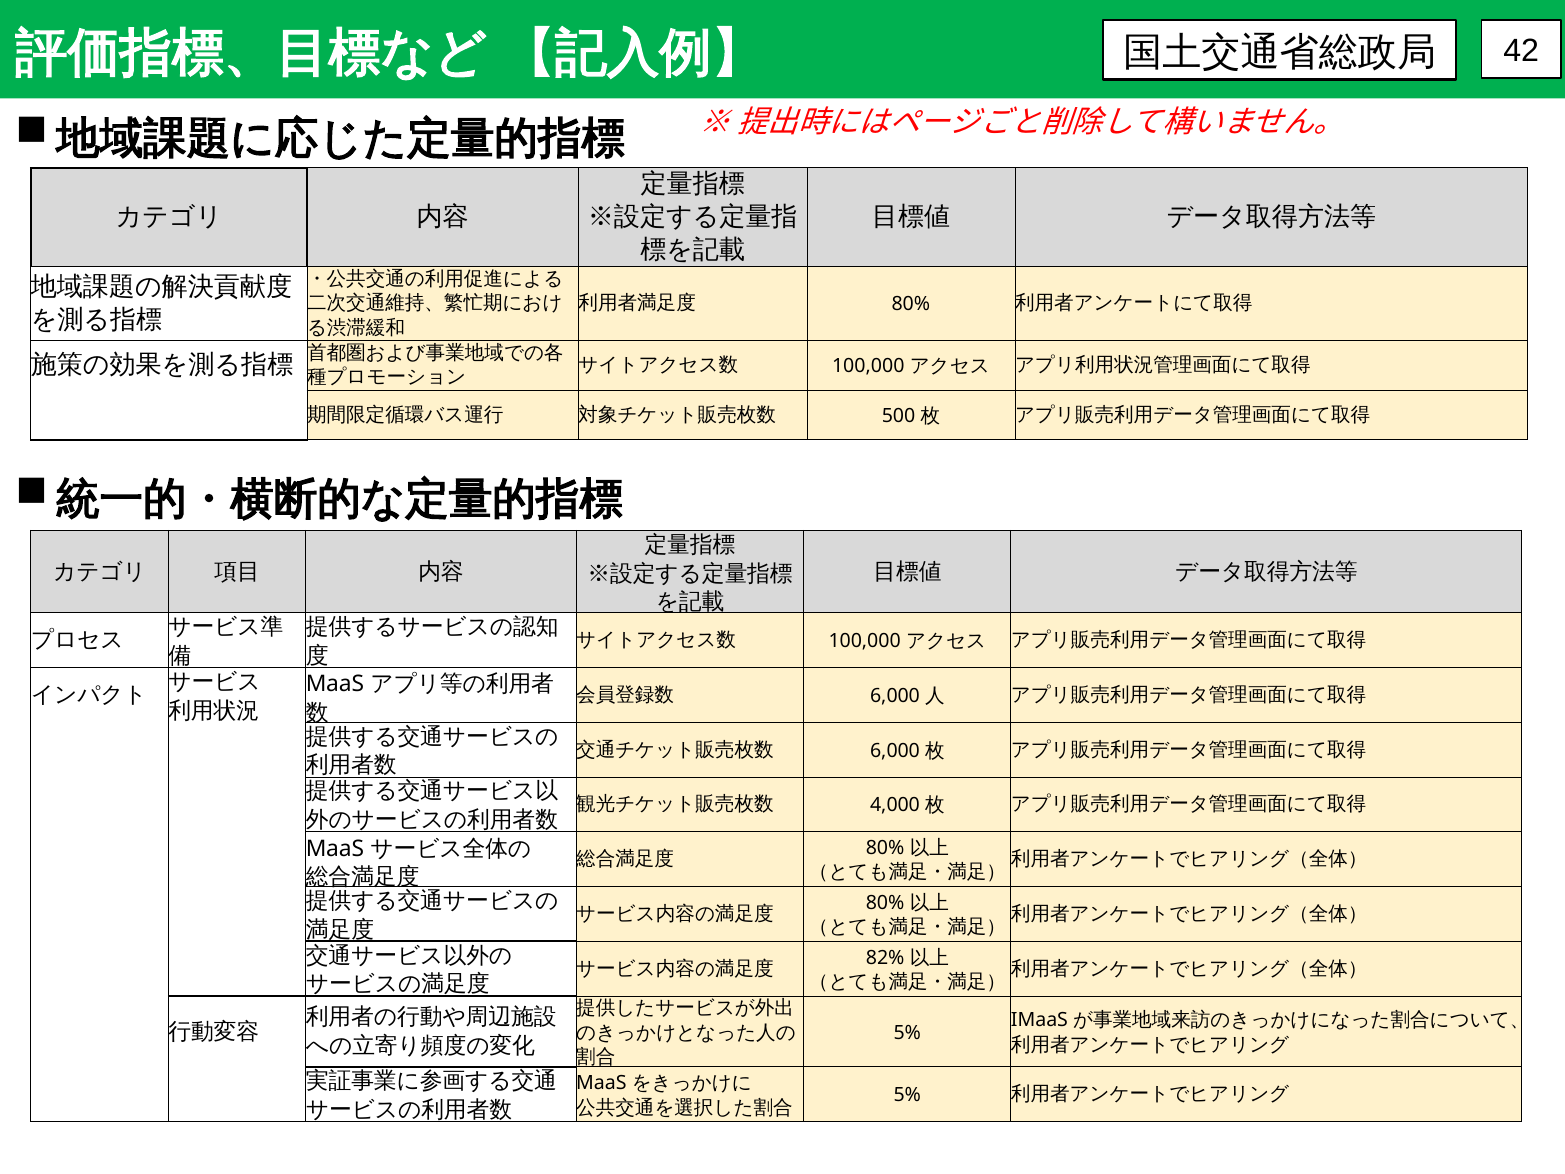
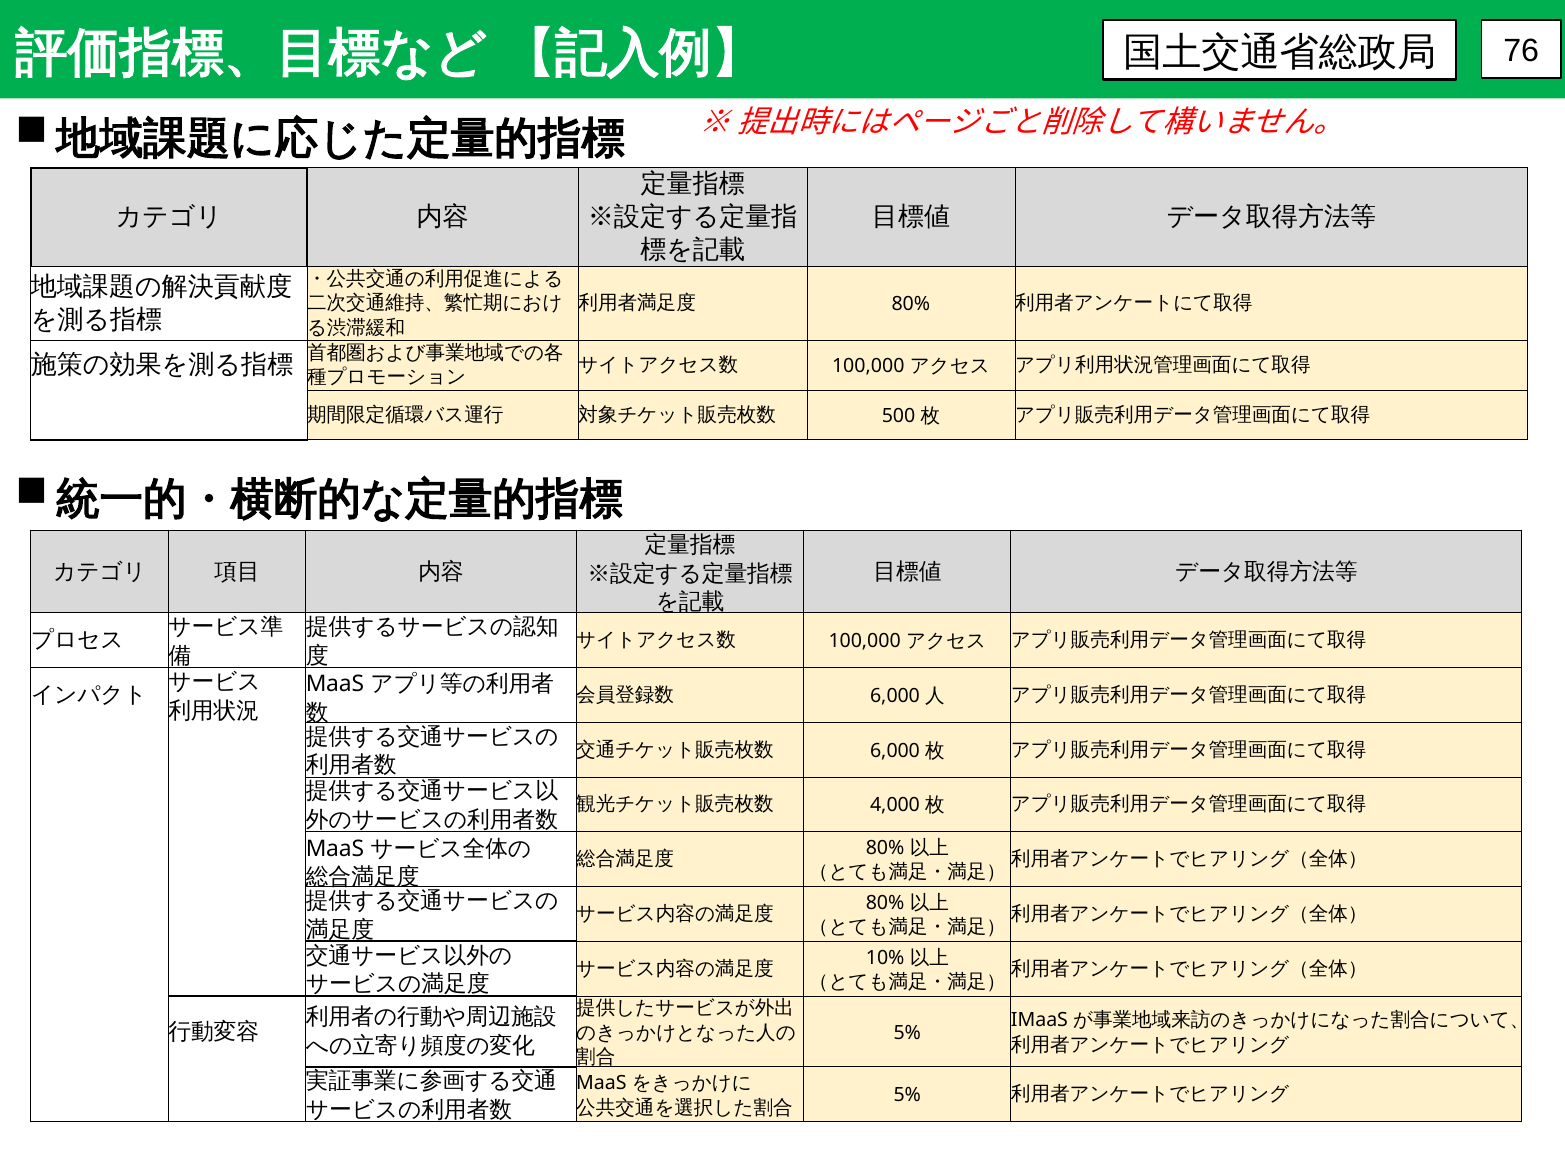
42: 42 -> 76
82%: 82% -> 10%
